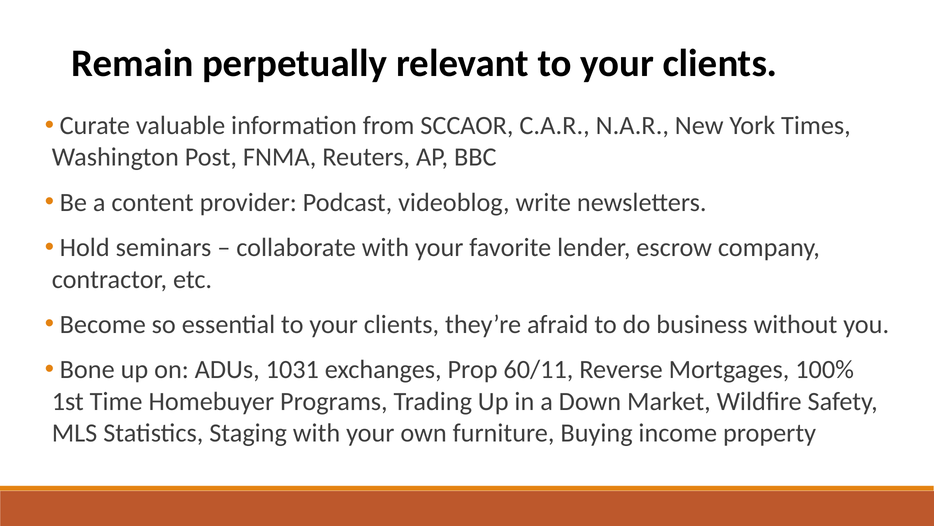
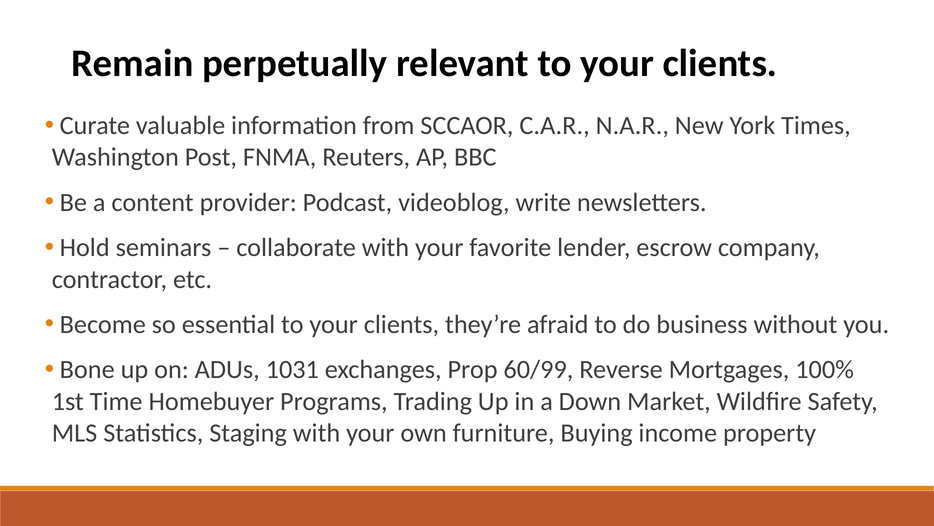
60/11: 60/11 -> 60/99
